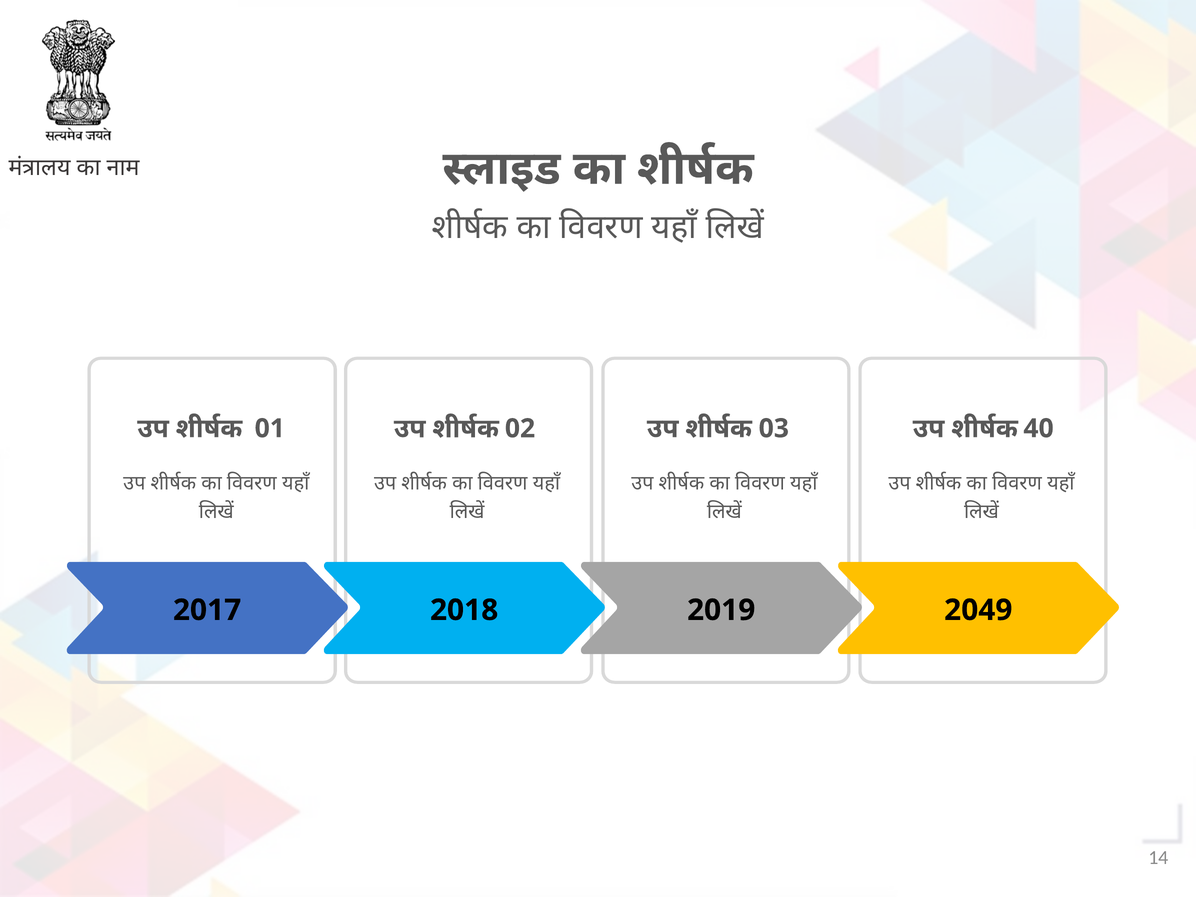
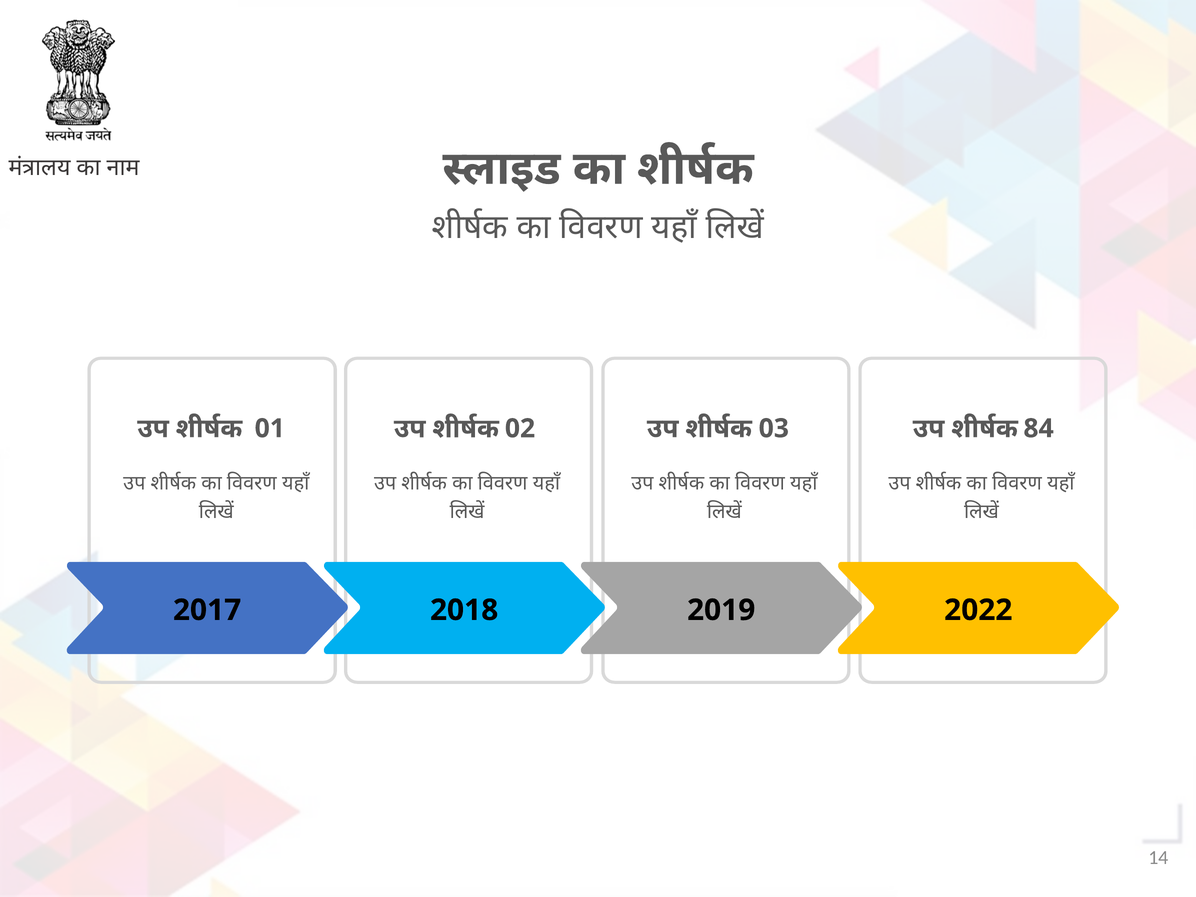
40: 40 -> 84
2049: 2049 -> 2022
